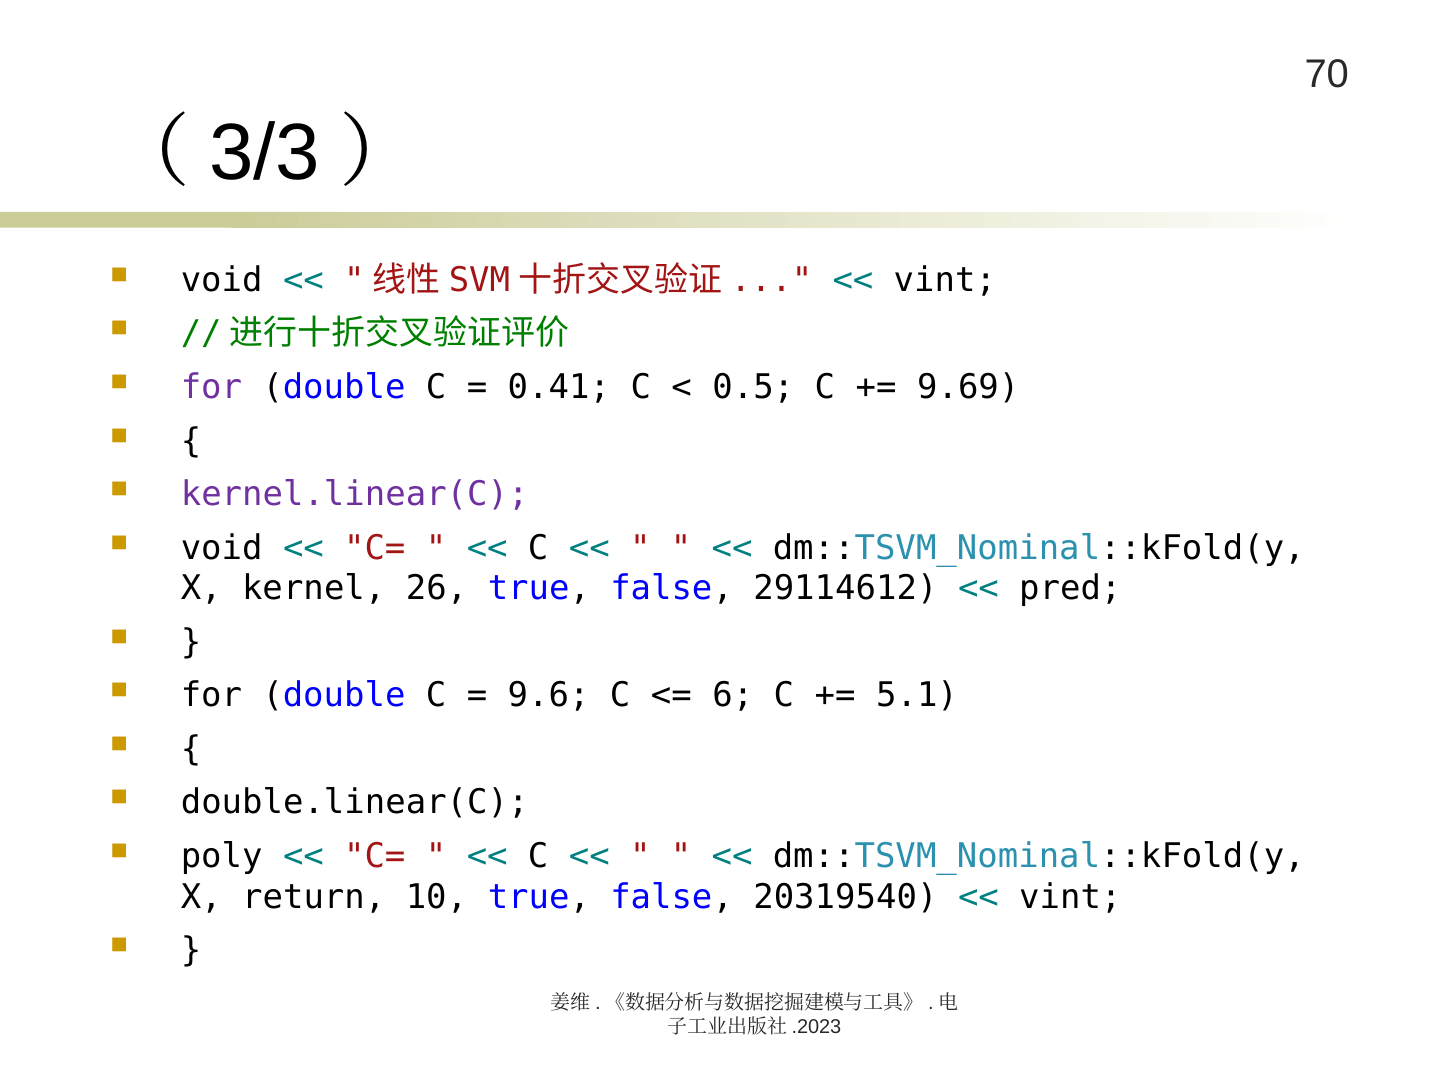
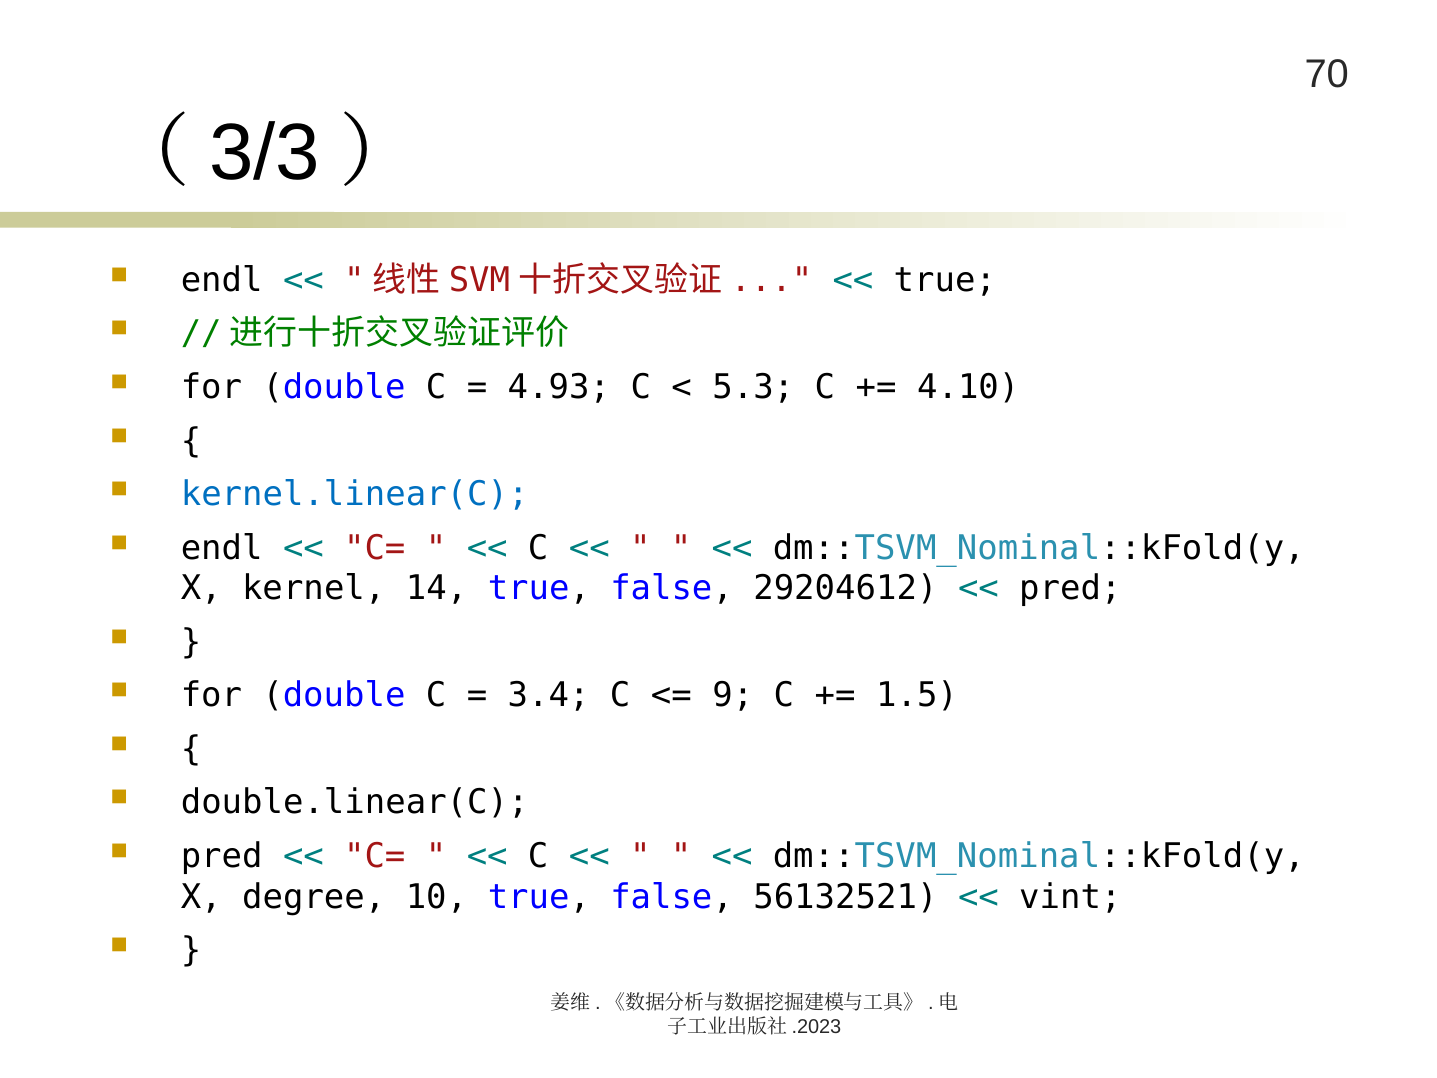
void at (222, 280): void -> endl
vint at (945, 280): vint -> true
for at (211, 387) colour: purple -> black
0.41: 0.41 -> 4.93
0.5: 0.5 -> 5.3
9.69: 9.69 -> 4.10
kernel.linear(C colour: purple -> blue
void at (222, 548): void -> endl
26: 26 -> 14
29114612: 29114612 -> 29204612
9.6: 9.6 -> 3.4
6: 6 -> 9
5.1: 5.1 -> 1.5
poly at (222, 856): poly -> pred
return: return -> degree
20319540: 20319540 -> 56132521
